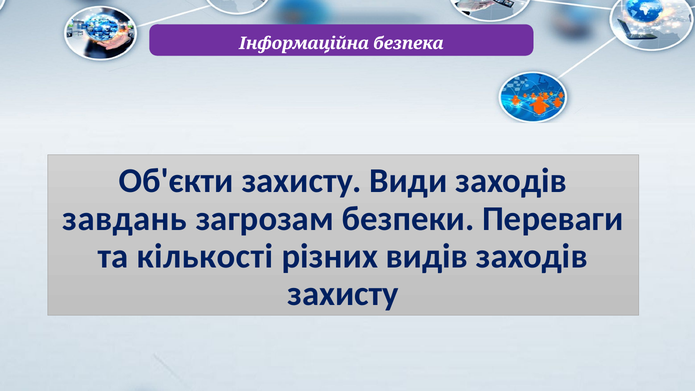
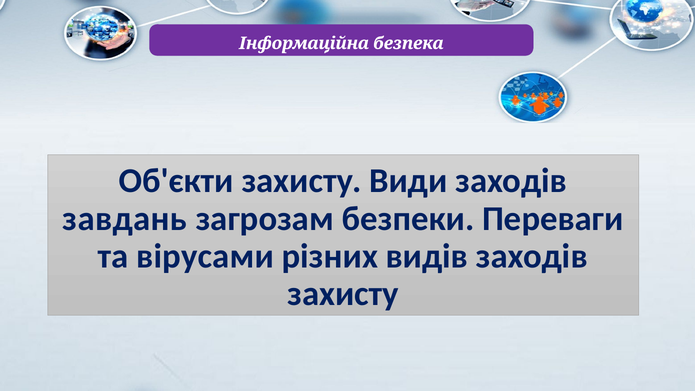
кількості: кількості -> вірусами
